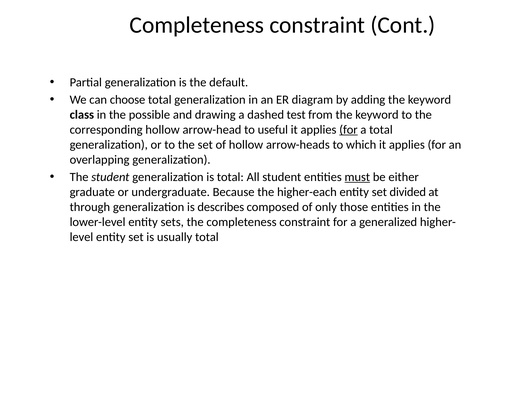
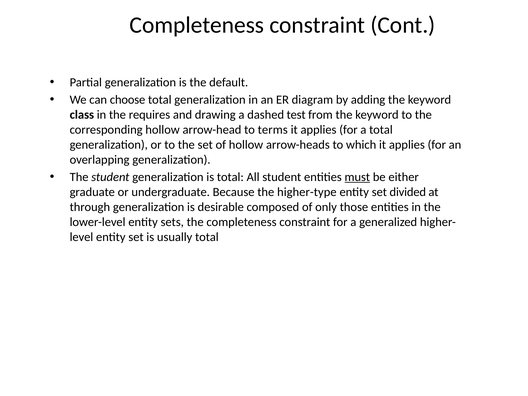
possible: possible -> requires
useful: useful -> terms
for at (348, 130) underline: present -> none
higher-each: higher-each -> higher-type
describes: describes -> desirable
